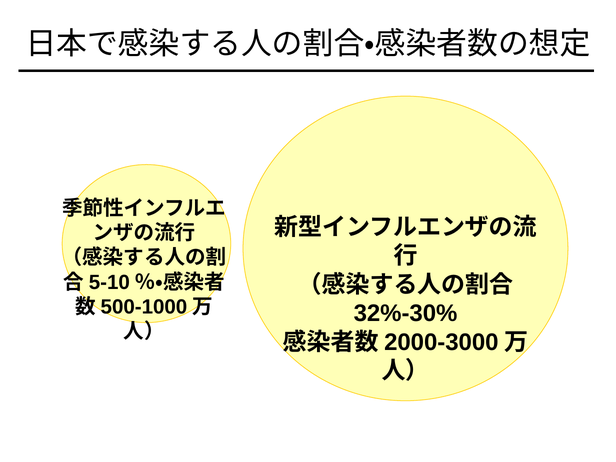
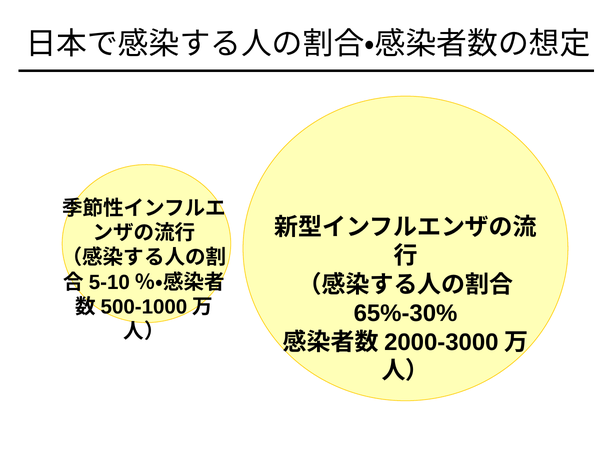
32%-30%: 32%-30% -> 65%-30%
